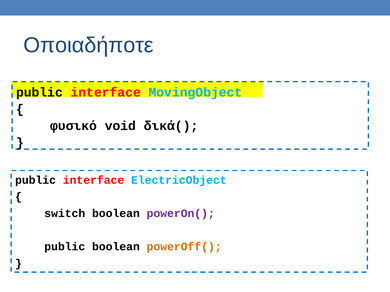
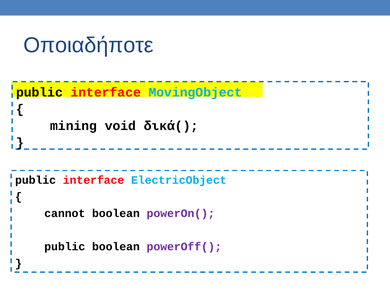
φυσικό: φυσικό -> mining
switch: switch -> cannot
powerOff( colour: orange -> purple
